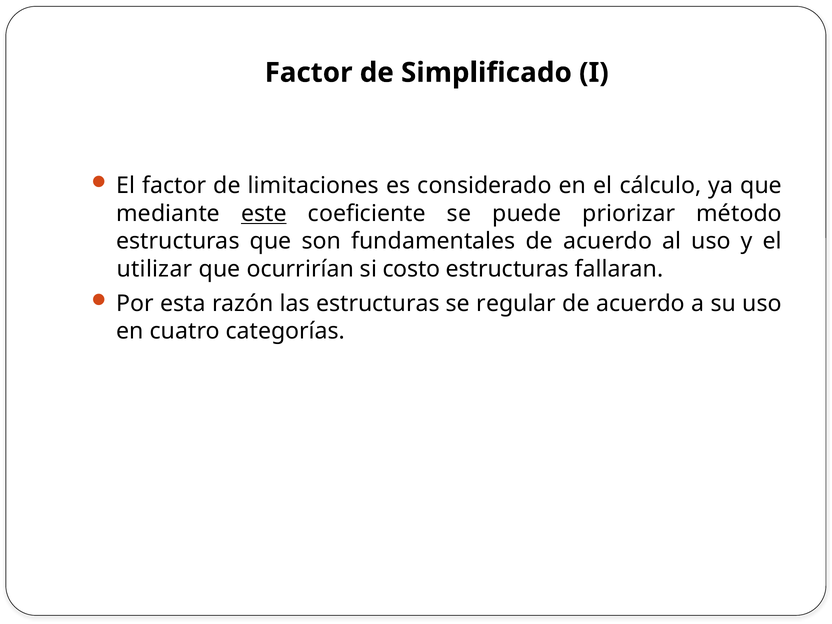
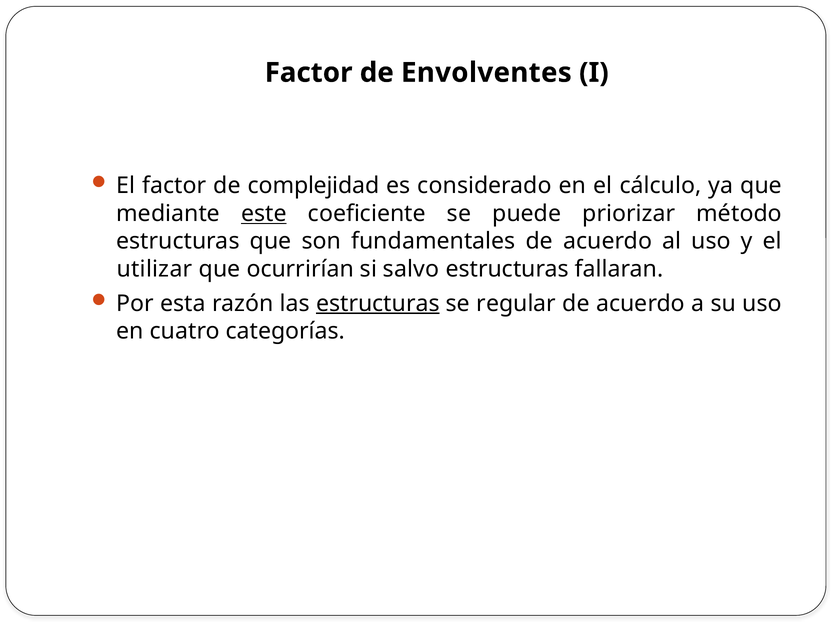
Simplificado: Simplificado -> Envolventes
limitaciones: limitaciones -> complejidad
costo: costo -> salvo
estructuras at (378, 303) underline: none -> present
